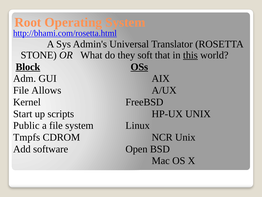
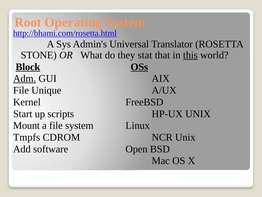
soft: soft -> stat
Adm underline: none -> present
Allows: Allows -> Unique
Public: Public -> Mount
